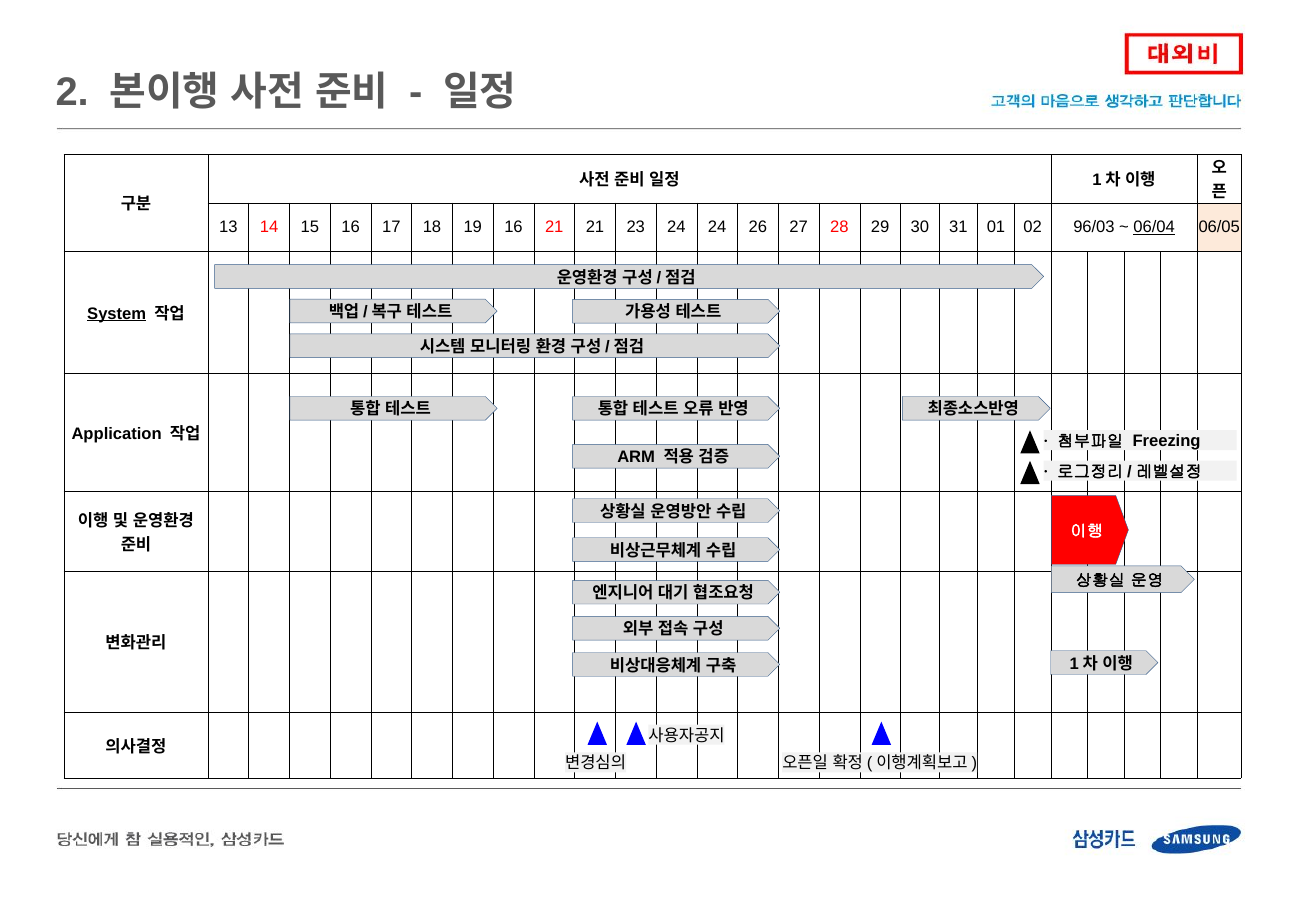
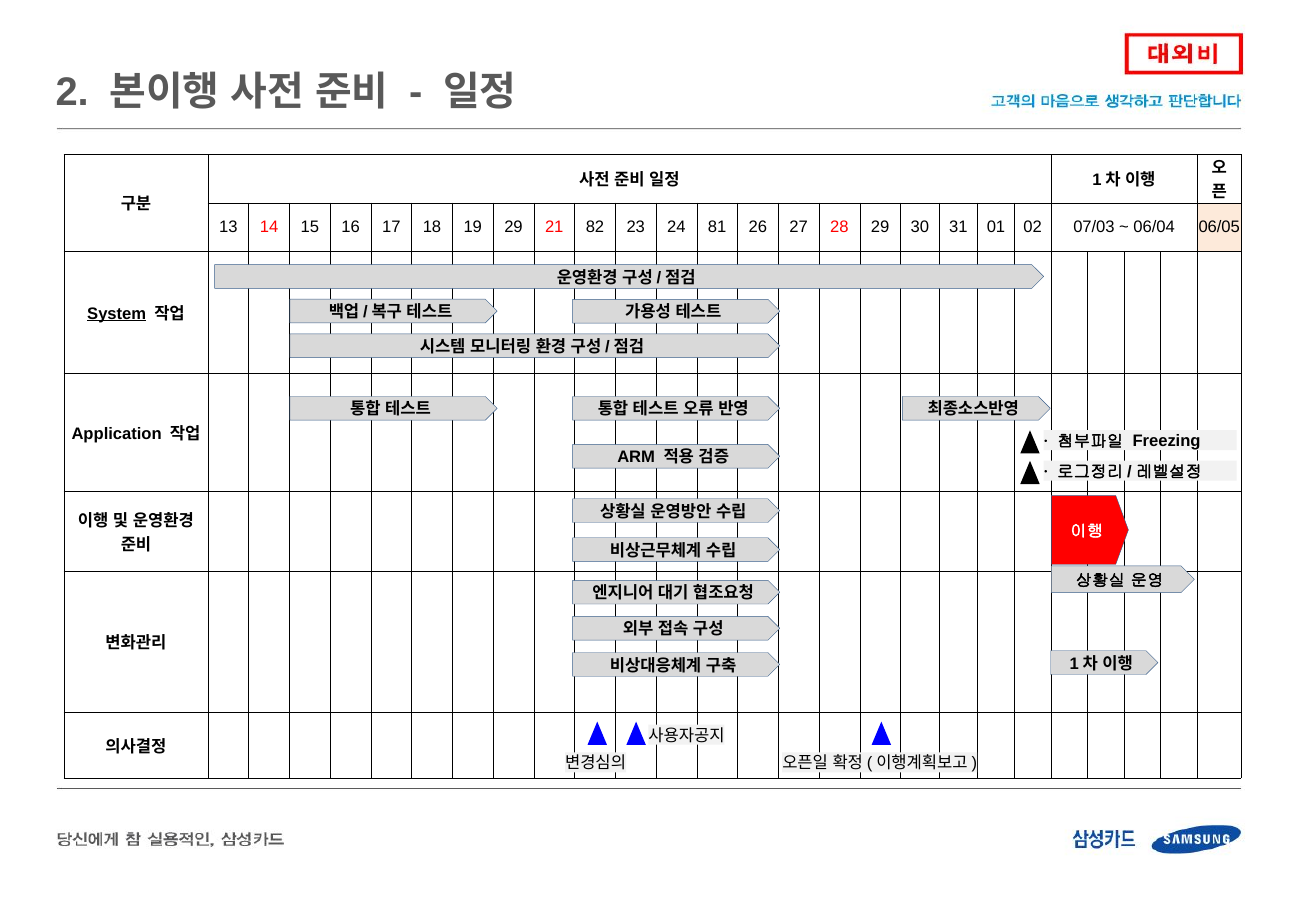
19 16: 16 -> 29
21 21: 21 -> 82
24 24: 24 -> 81
96/03: 96/03 -> 07/03
06/04 underline: present -> none
